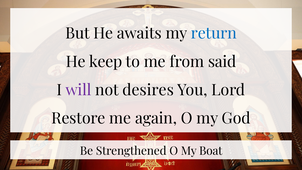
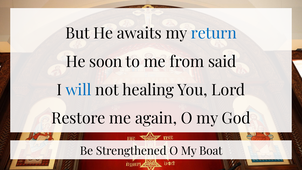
keep: keep -> soon
will colour: purple -> blue
desires: desires -> healing
